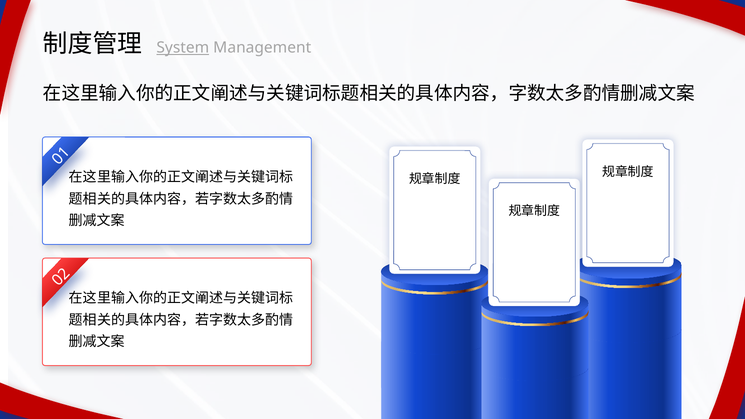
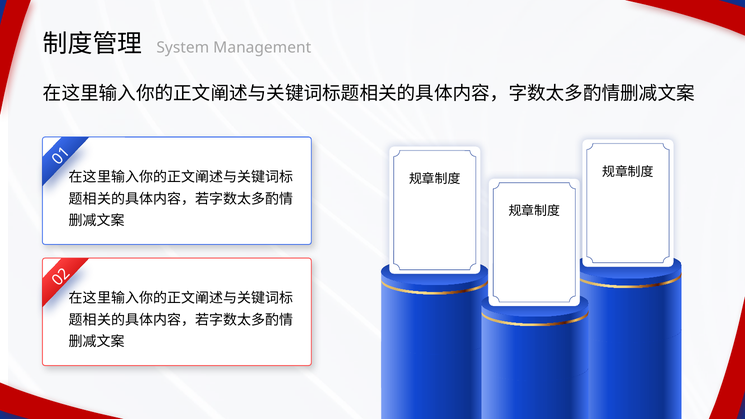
System underline: present -> none
